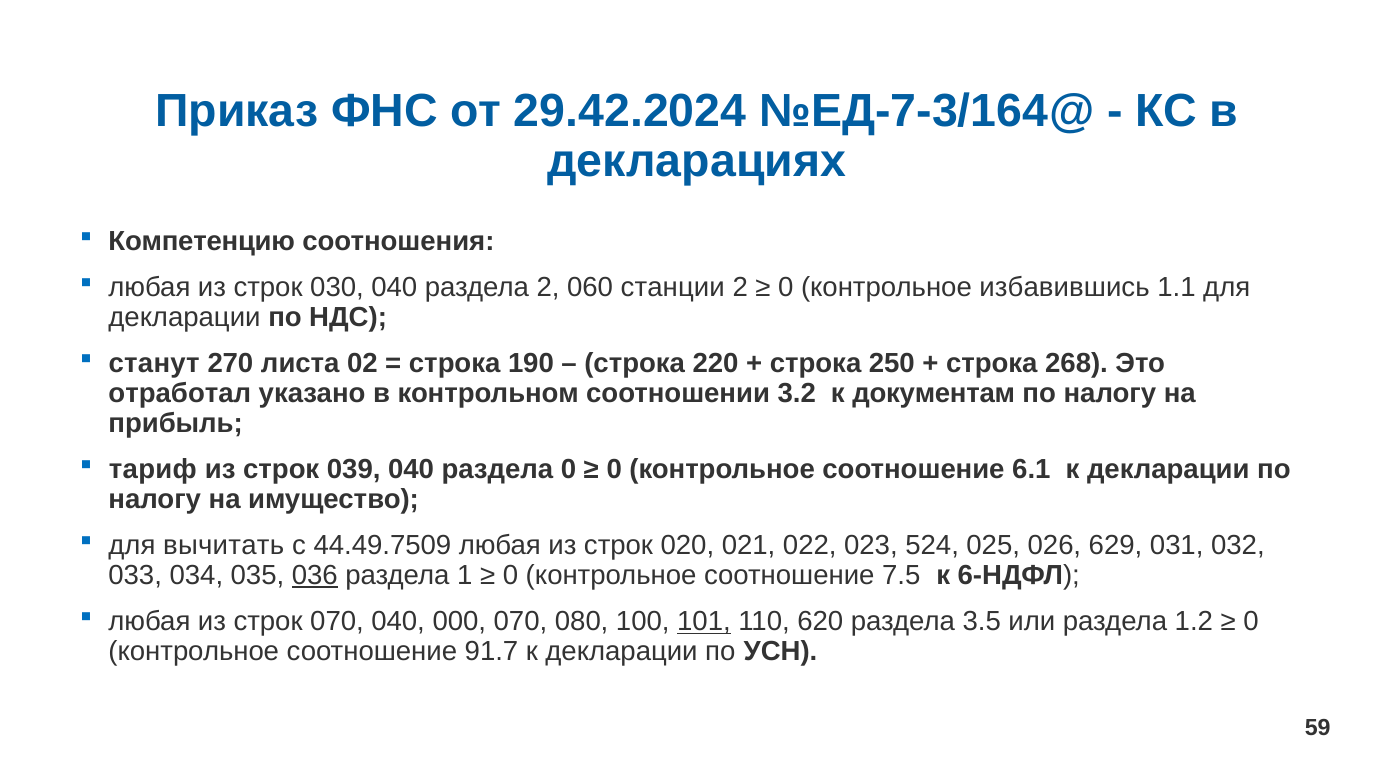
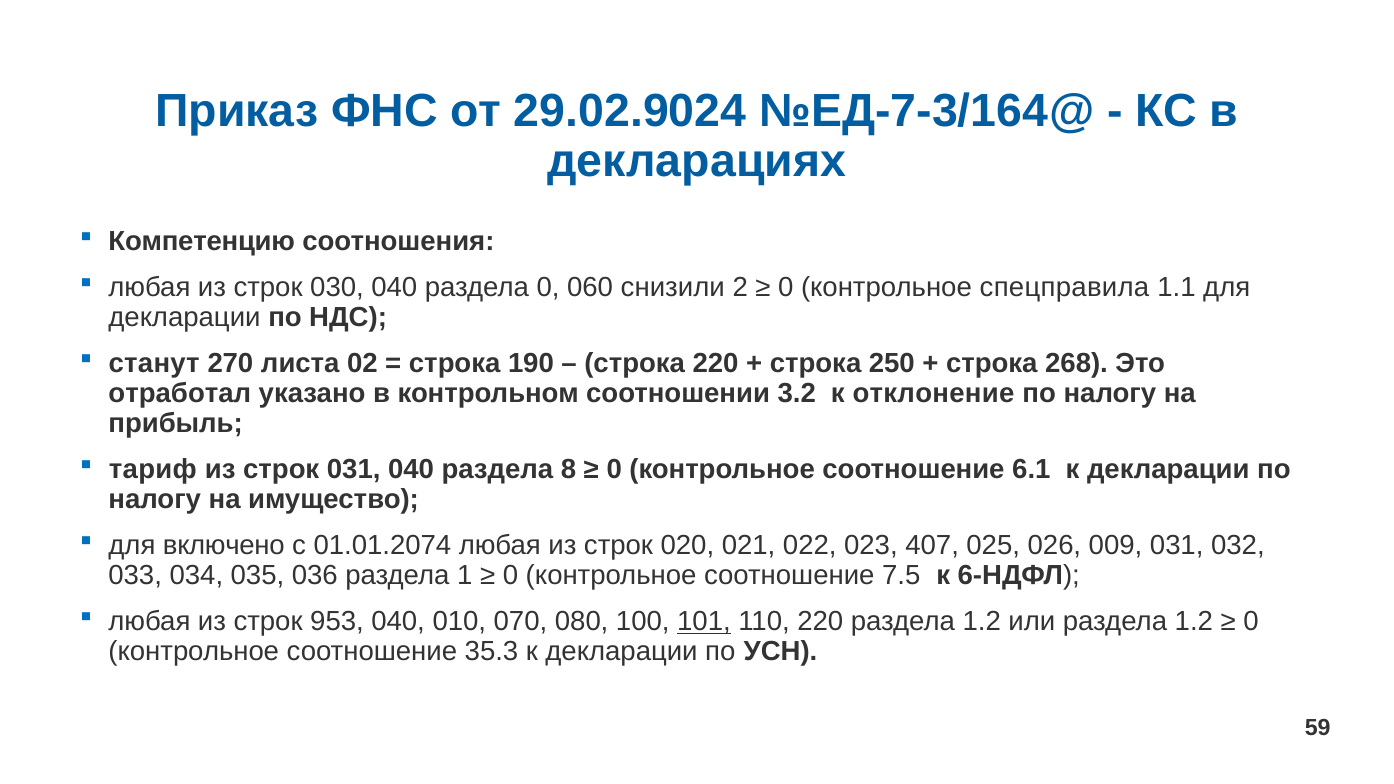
29.42.2024: 29.42.2024 -> 29.02.9024
раздела 2: 2 -> 0
станции: станции -> снизили
избавившись: избавившись -> спецправила
документам: документам -> отклонение
строк 039: 039 -> 031
раздела 0: 0 -> 8
вычитать: вычитать -> включено
44.49.7509: 44.49.7509 -> 01.01.2074
524: 524 -> 407
629: 629 -> 009
036 underline: present -> none
строк 070: 070 -> 953
000: 000 -> 010
110 620: 620 -> 220
3.5 at (982, 622): 3.5 -> 1.2
91.7: 91.7 -> 35.3
